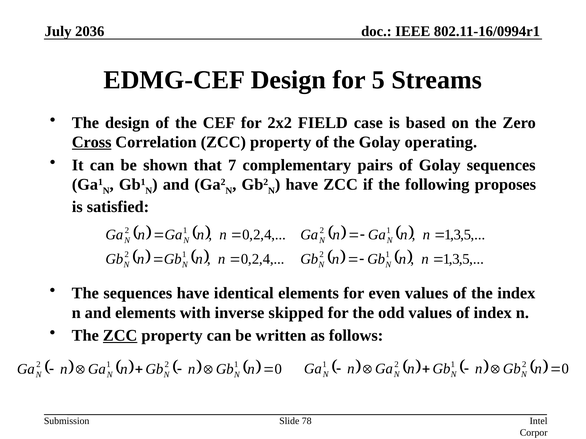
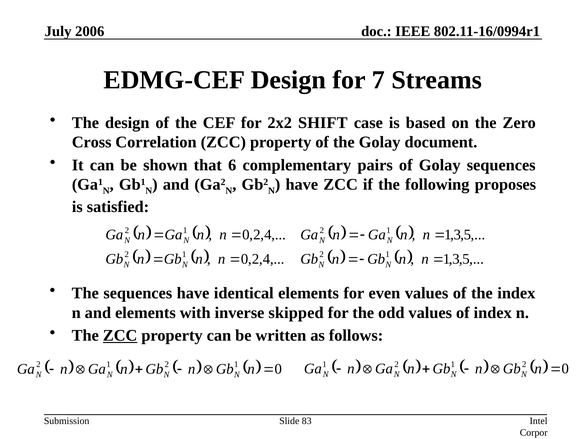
2036: 2036 -> 2006
for 5: 5 -> 7
FIELD: FIELD -> SHIFT
Cross underline: present -> none
operating: operating -> document
7: 7 -> 6
78: 78 -> 83
